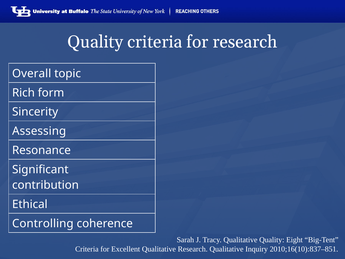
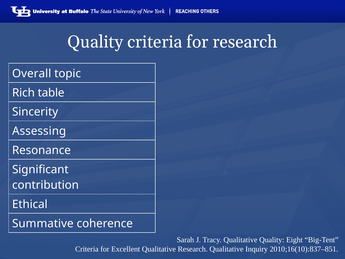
form: form -> table
Controlling: Controlling -> Summative
